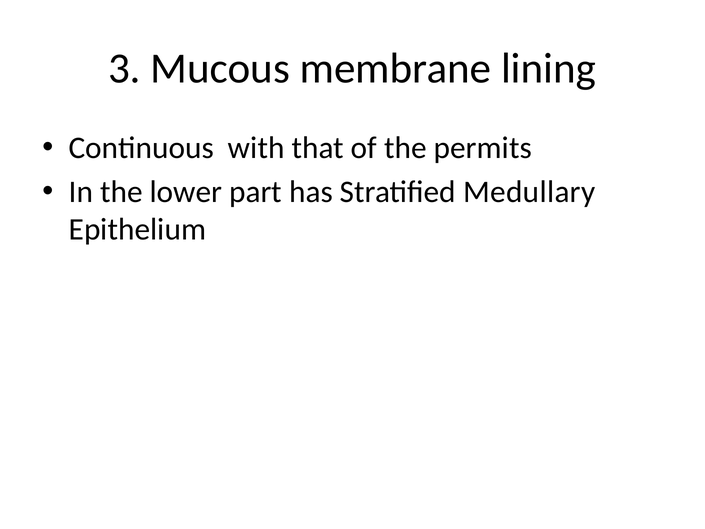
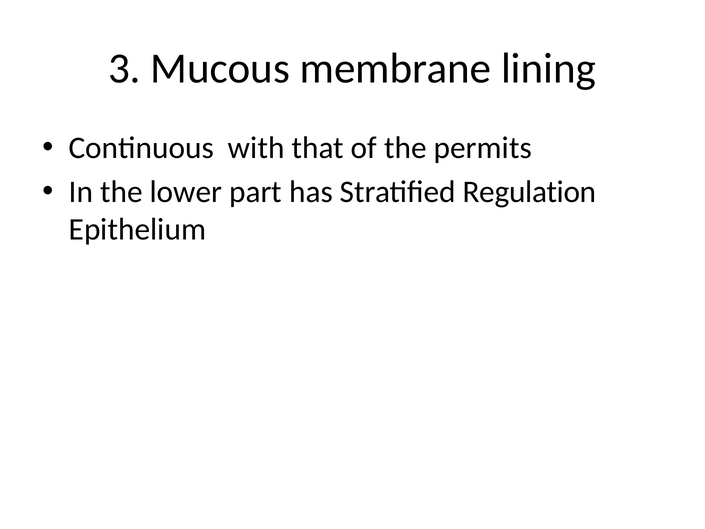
Medullary: Medullary -> Regulation
